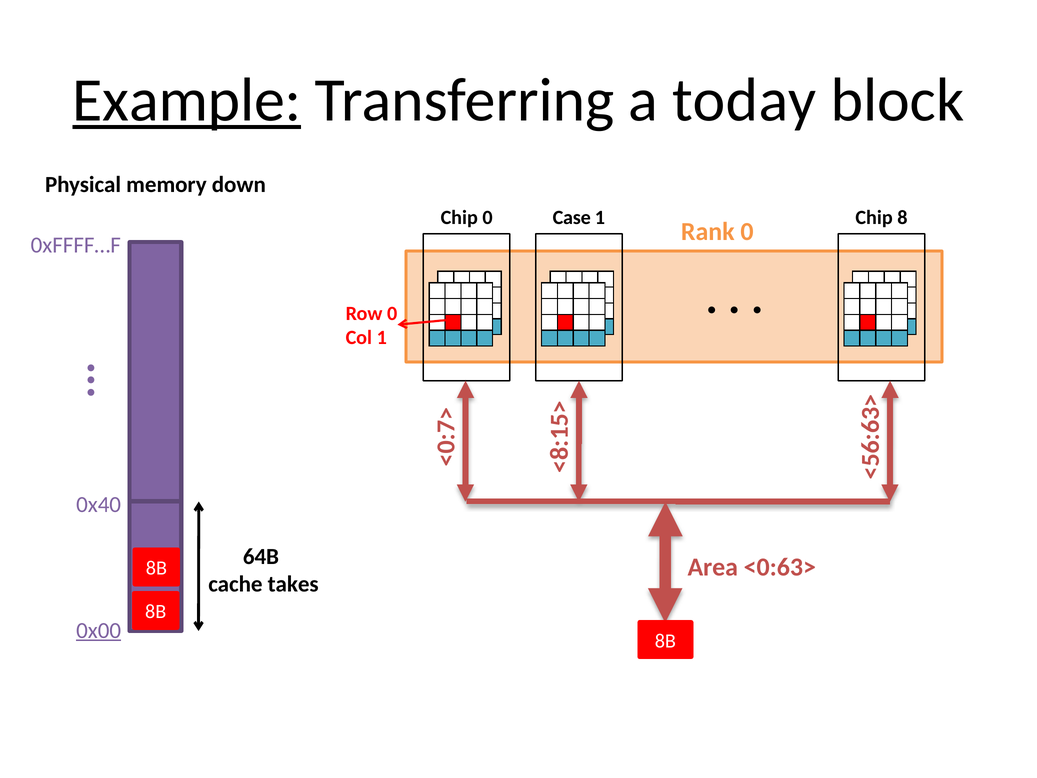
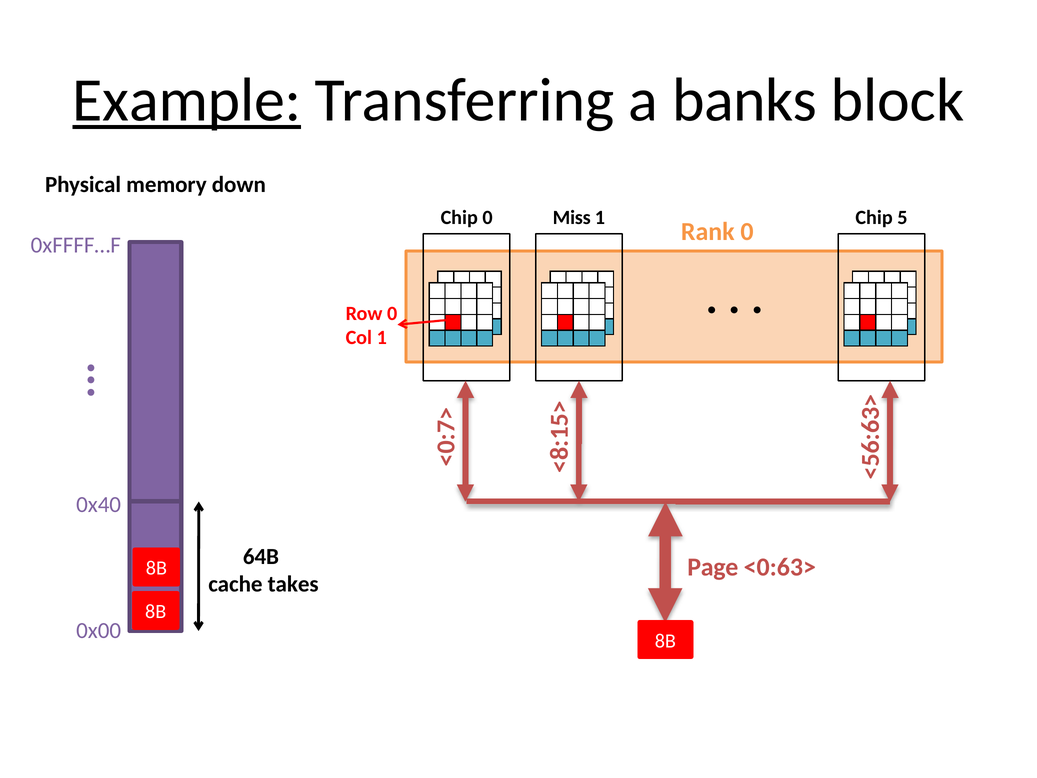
today: today -> banks
Case: Case -> Miss
Chip 8: 8 -> 5
Area: Area -> Page
0x00 underline: present -> none
